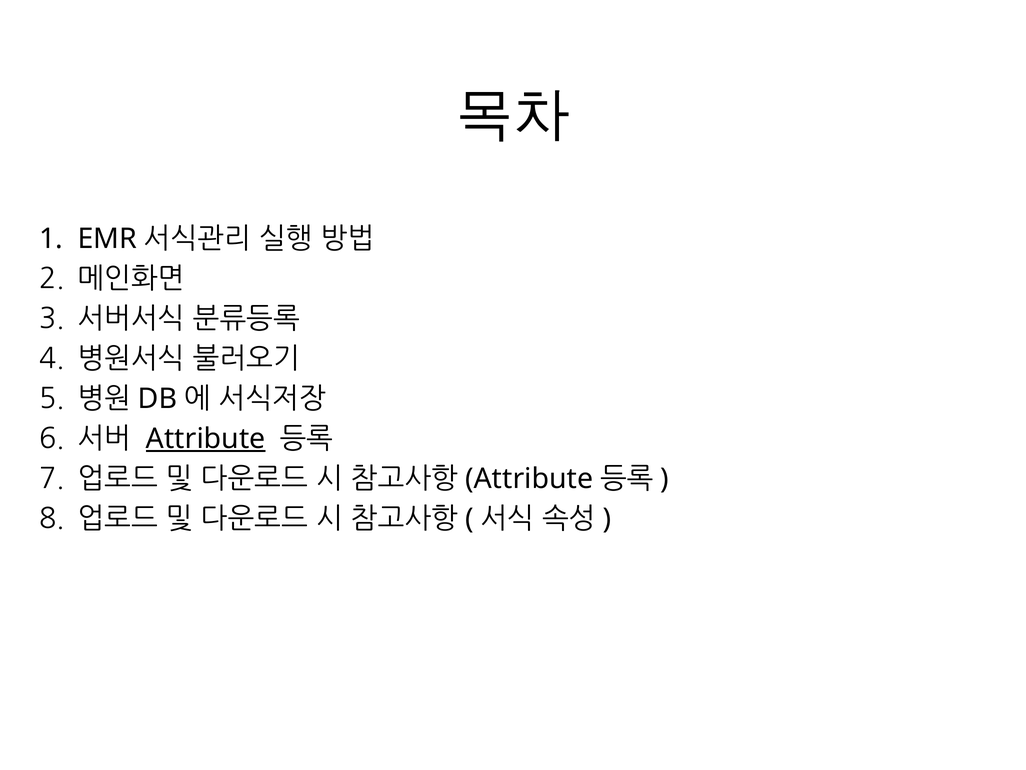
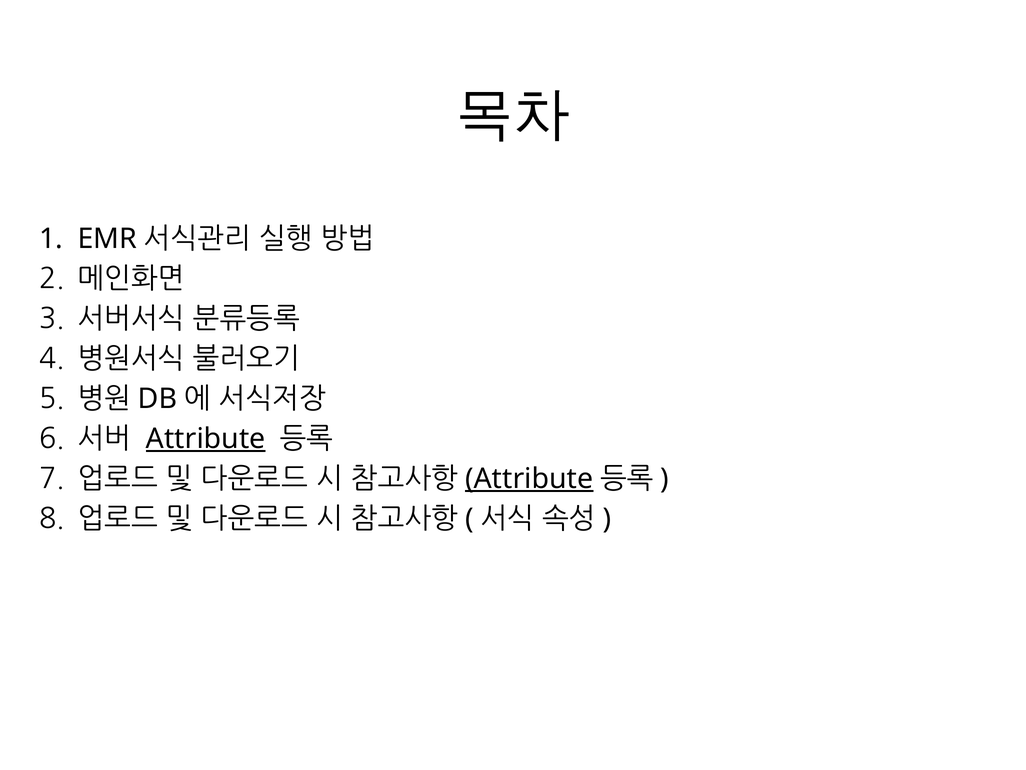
Attribute at (529, 478) underline: none -> present
